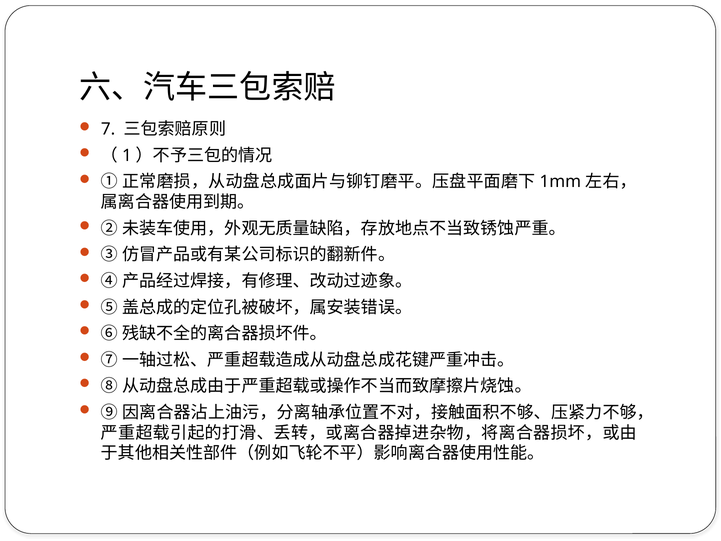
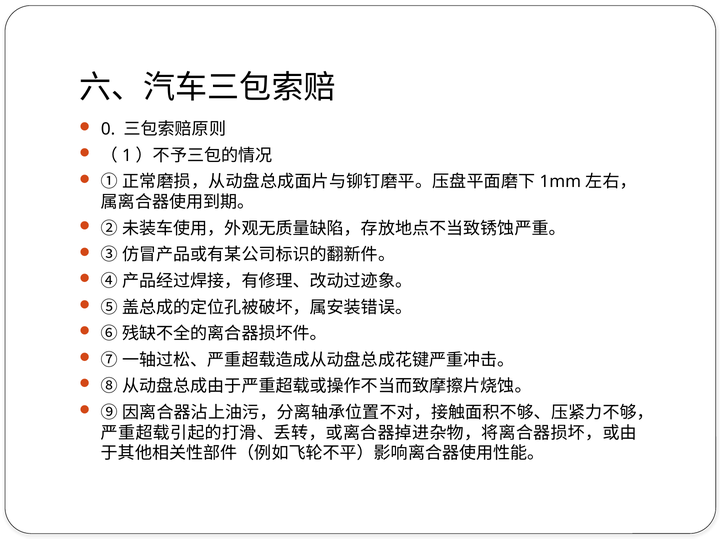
7: 7 -> 0
